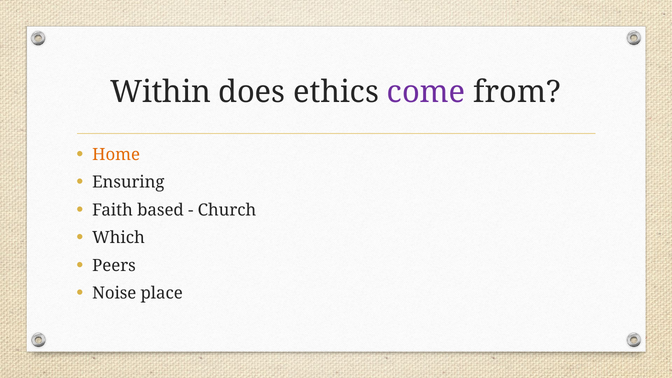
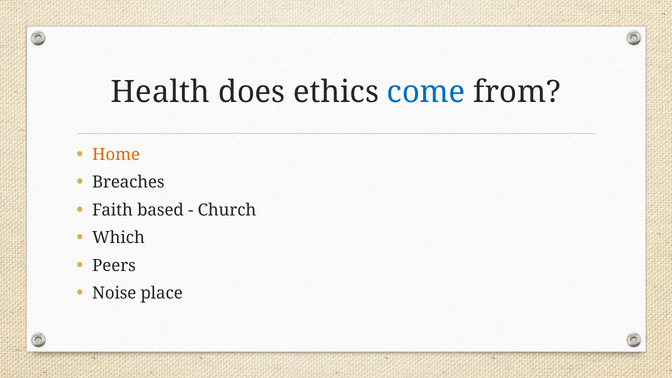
Within: Within -> Health
come colour: purple -> blue
Ensuring: Ensuring -> Breaches
